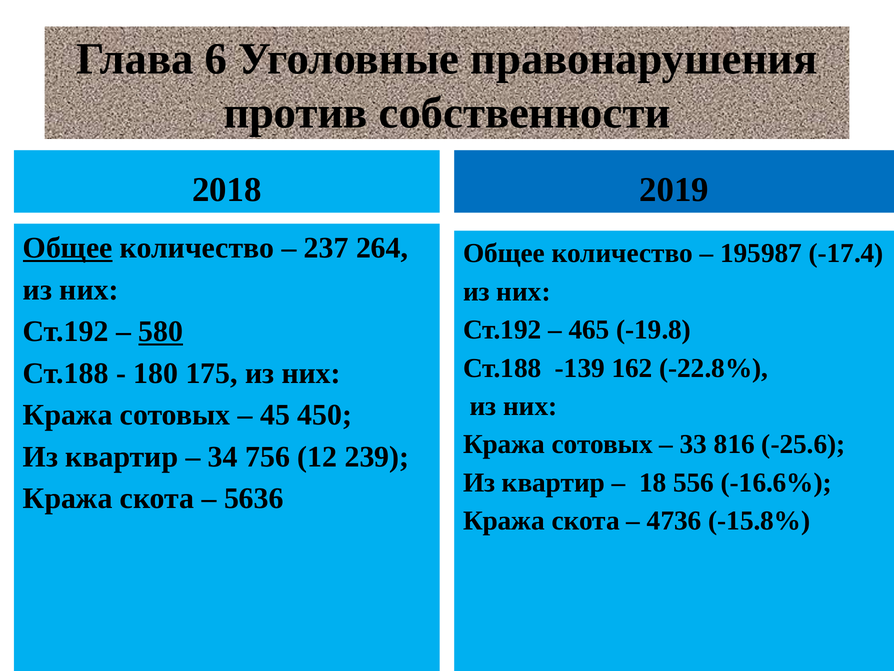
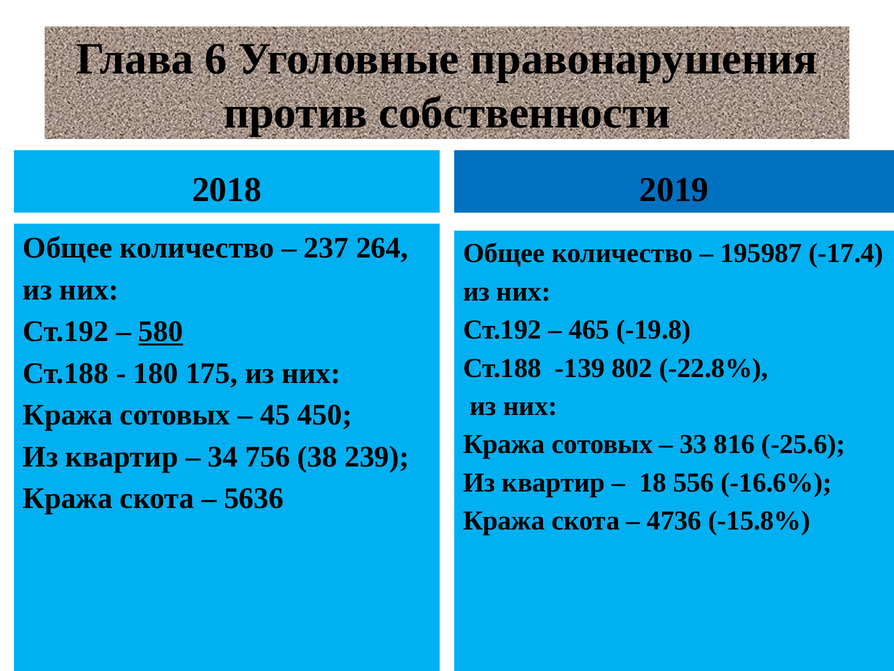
Общее at (68, 248) underline: present -> none
162: 162 -> 802
12: 12 -> 38
